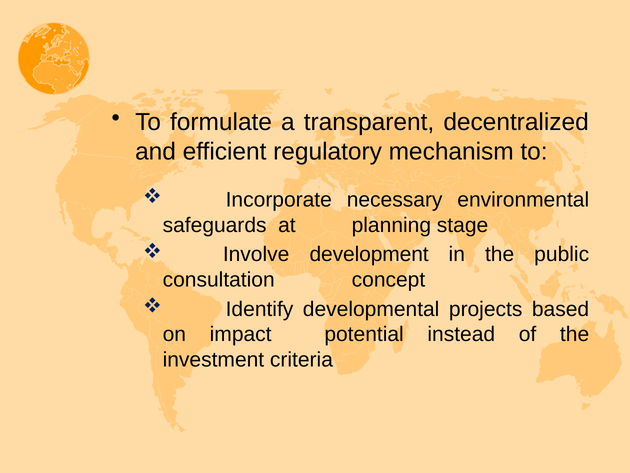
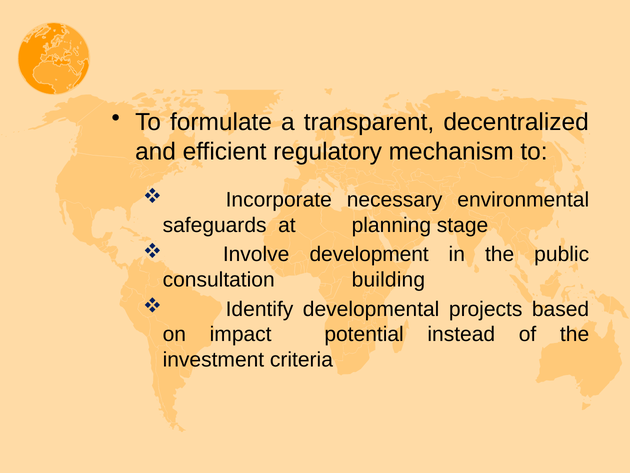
concept: concept -> building
